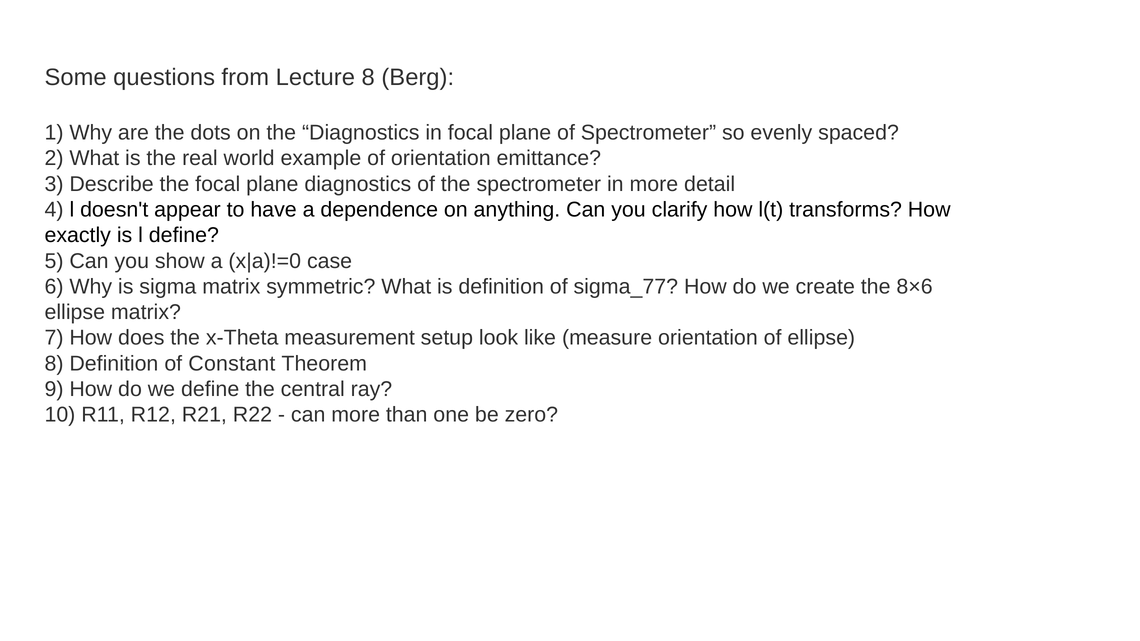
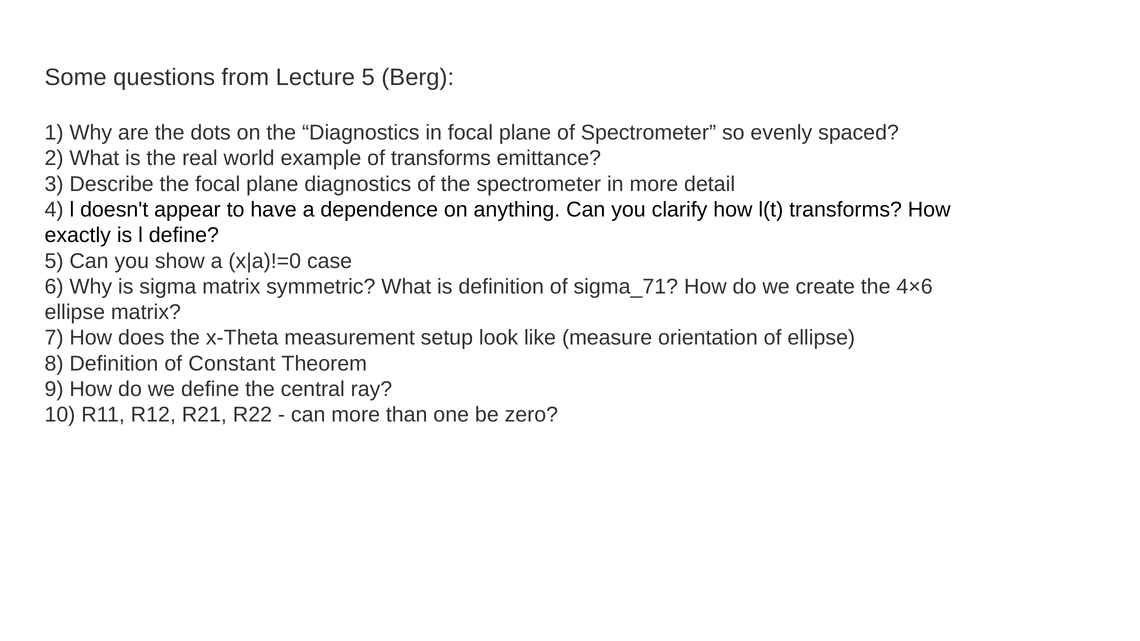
Lecture 8: 8 -> 5
of orientation: orientation -> transforms
sigma_77: sigma_77 -> sigma_71
8×6: 8×6 -> 4×6
